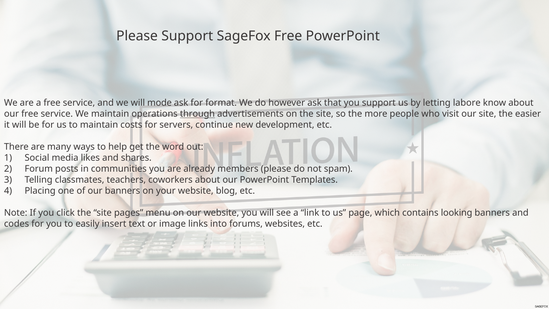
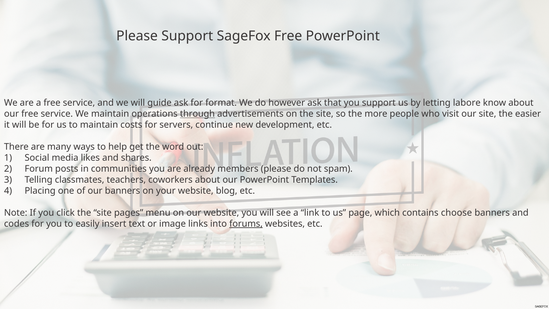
mode: mode -> guide
looking: looking -> choose
forums underline: none -> present
